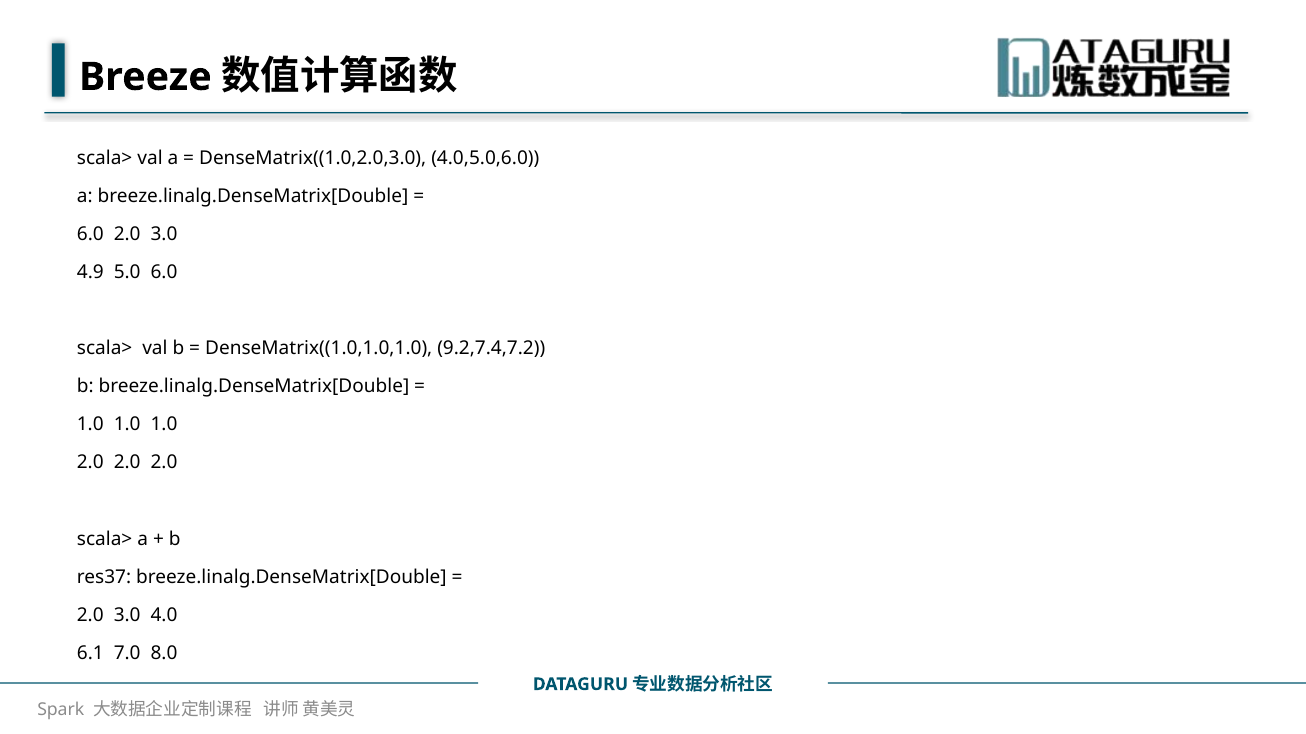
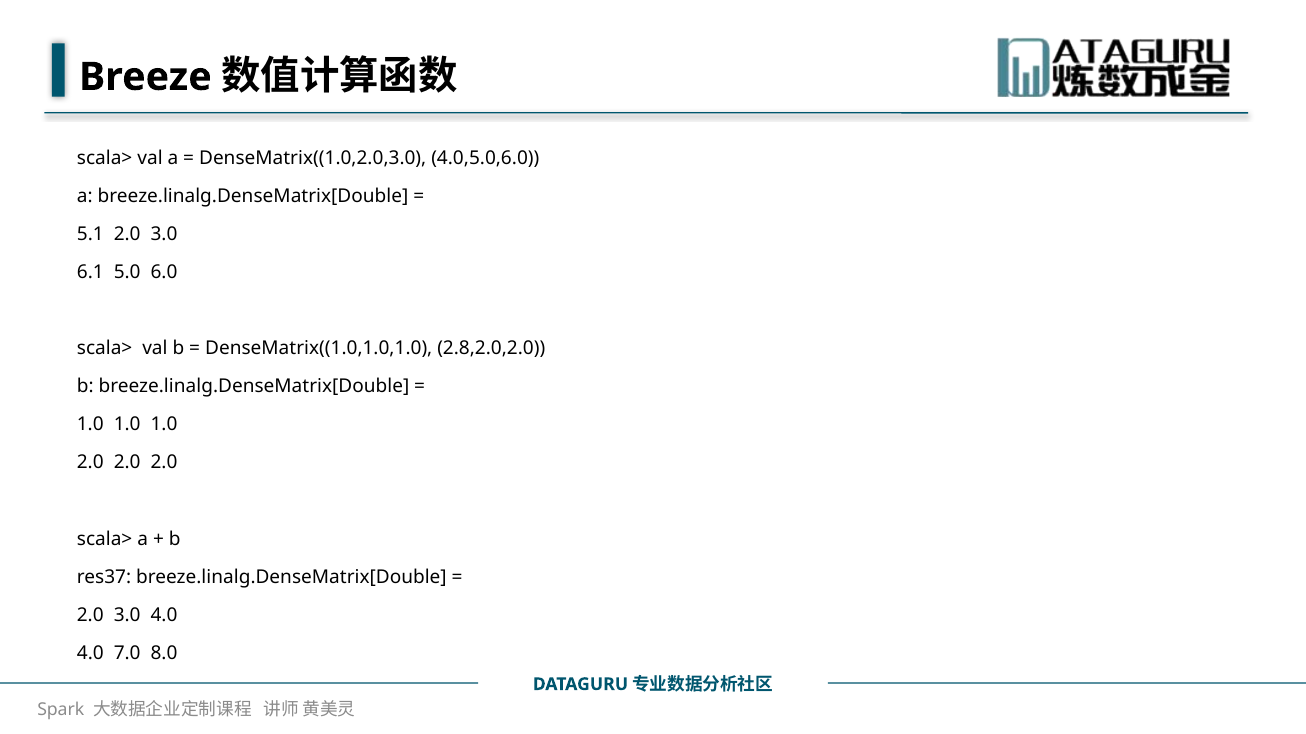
6.0 at (90, 234): 6.0 -> 5.1
4.9: 4.9 -> 6.1
9.2,7.4,7.2: 9.2,7.4,7.2 -> 2.8,2.0,2.0
6.1 at (90, 653): 6.1 -> 4.0
